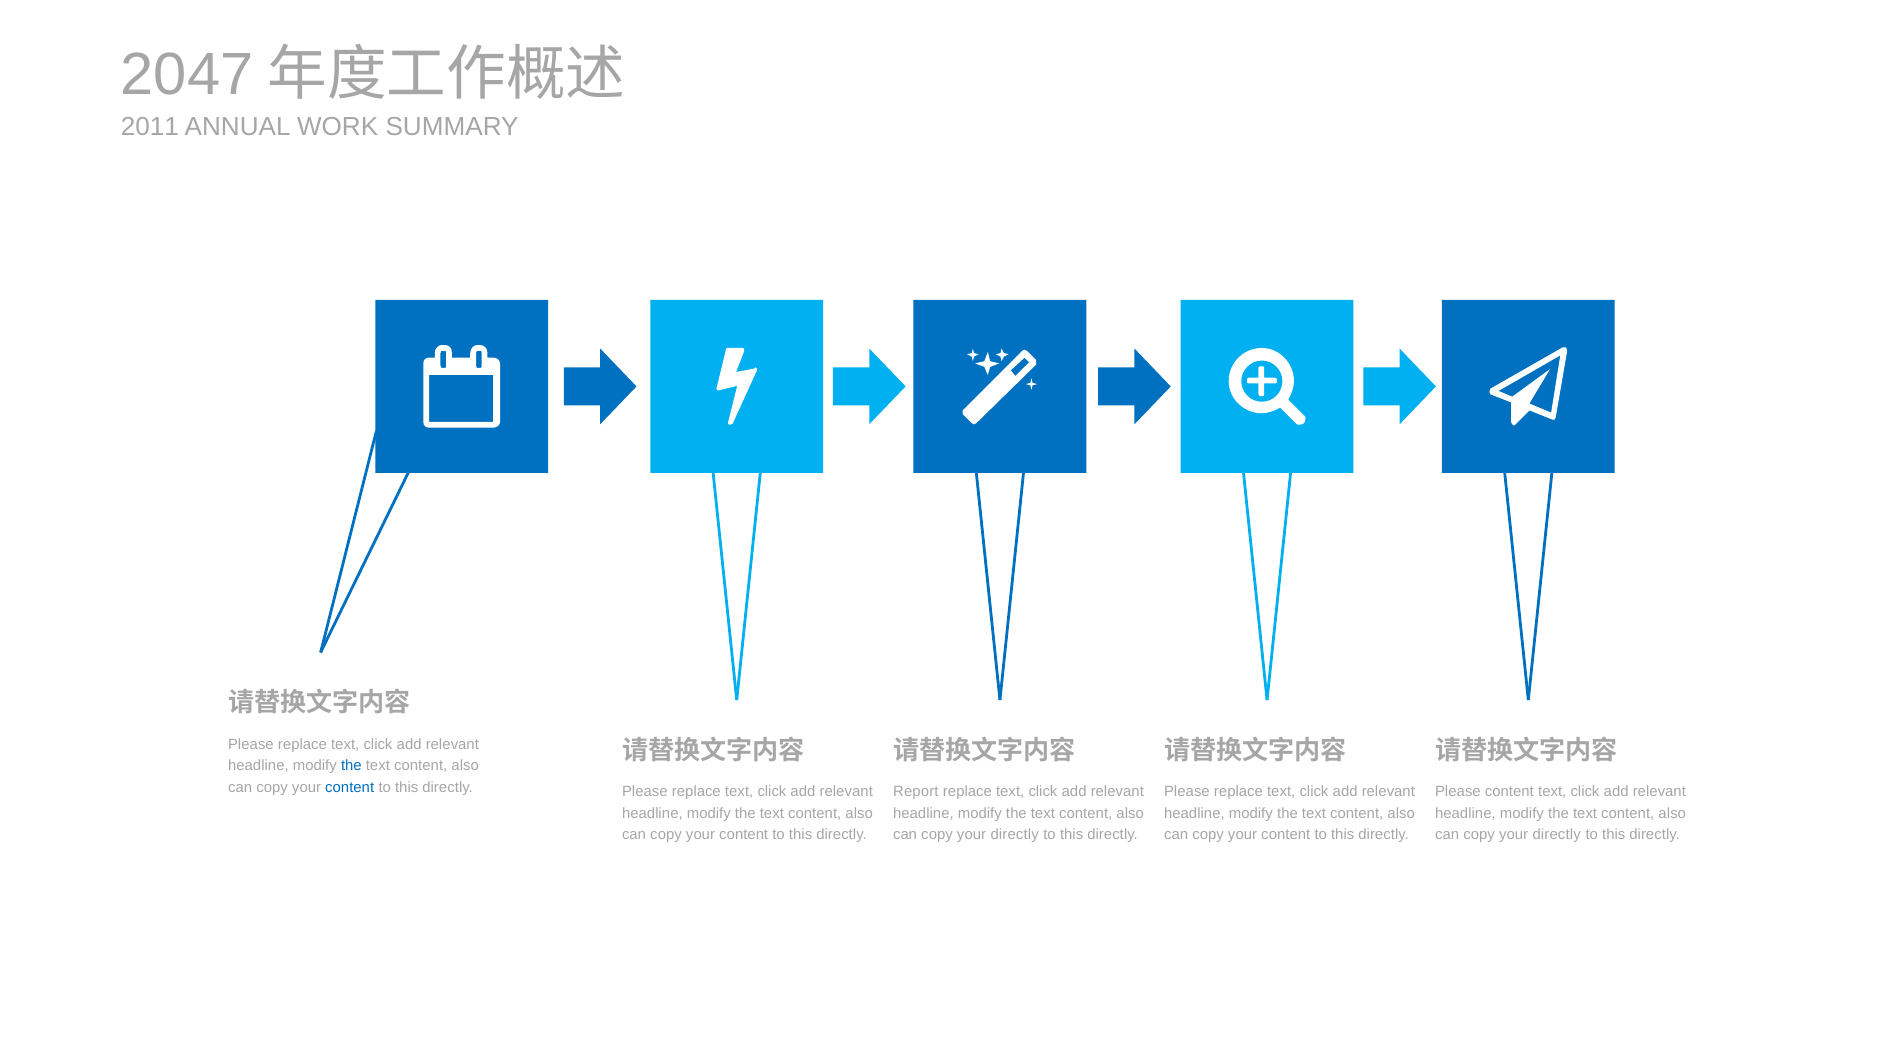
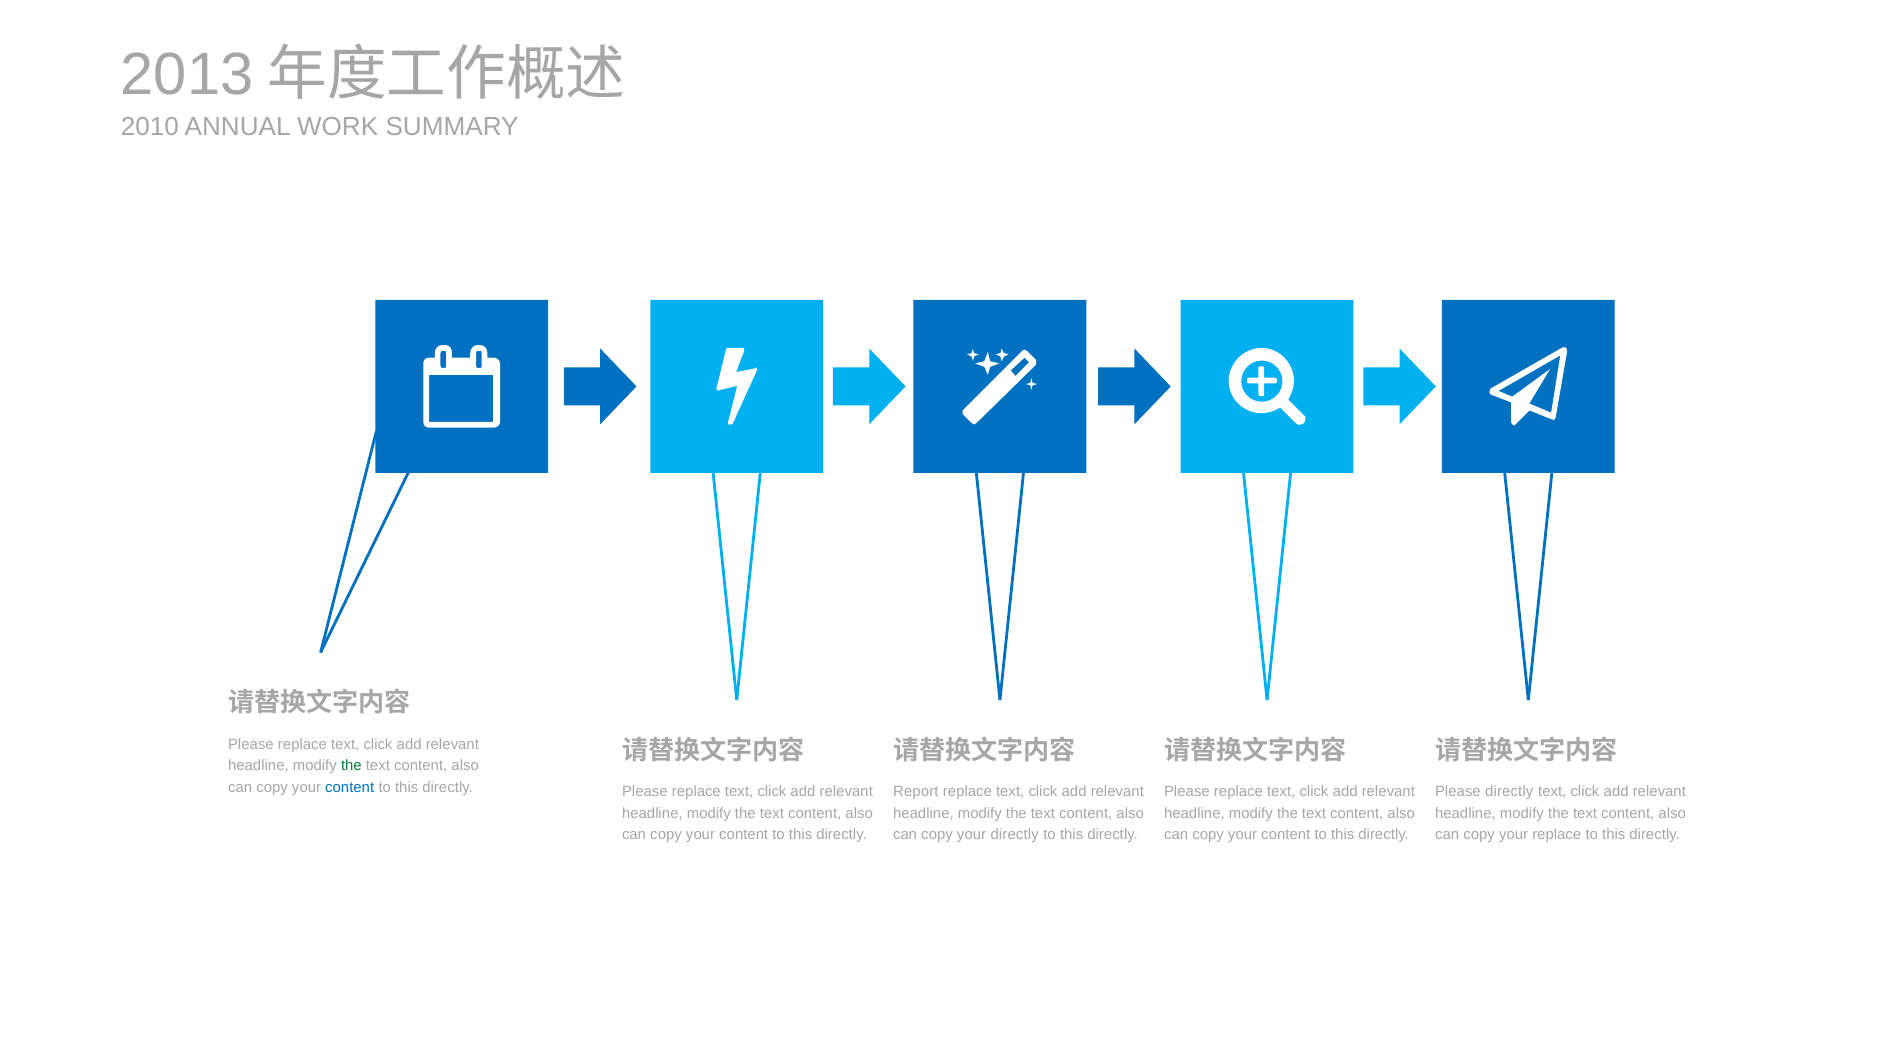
2047: 2047 -> 2013
2011: 2011 -> 2010
the at (351, 766) colour: blue -> green
Please content: content -> directly
directly at (1557, 835): directly -> replace
